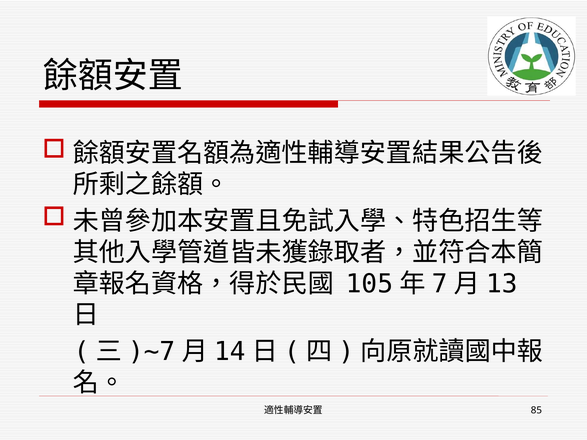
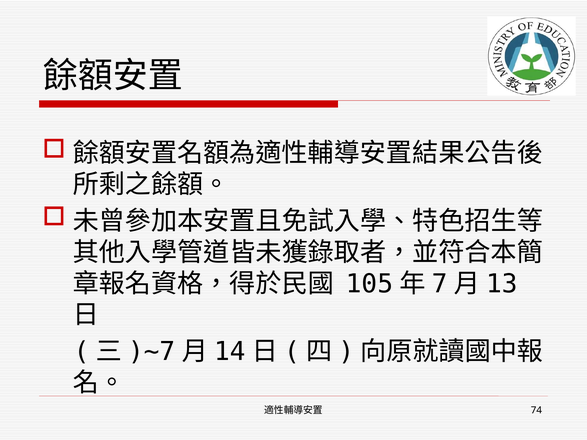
85: 85 -> 74
